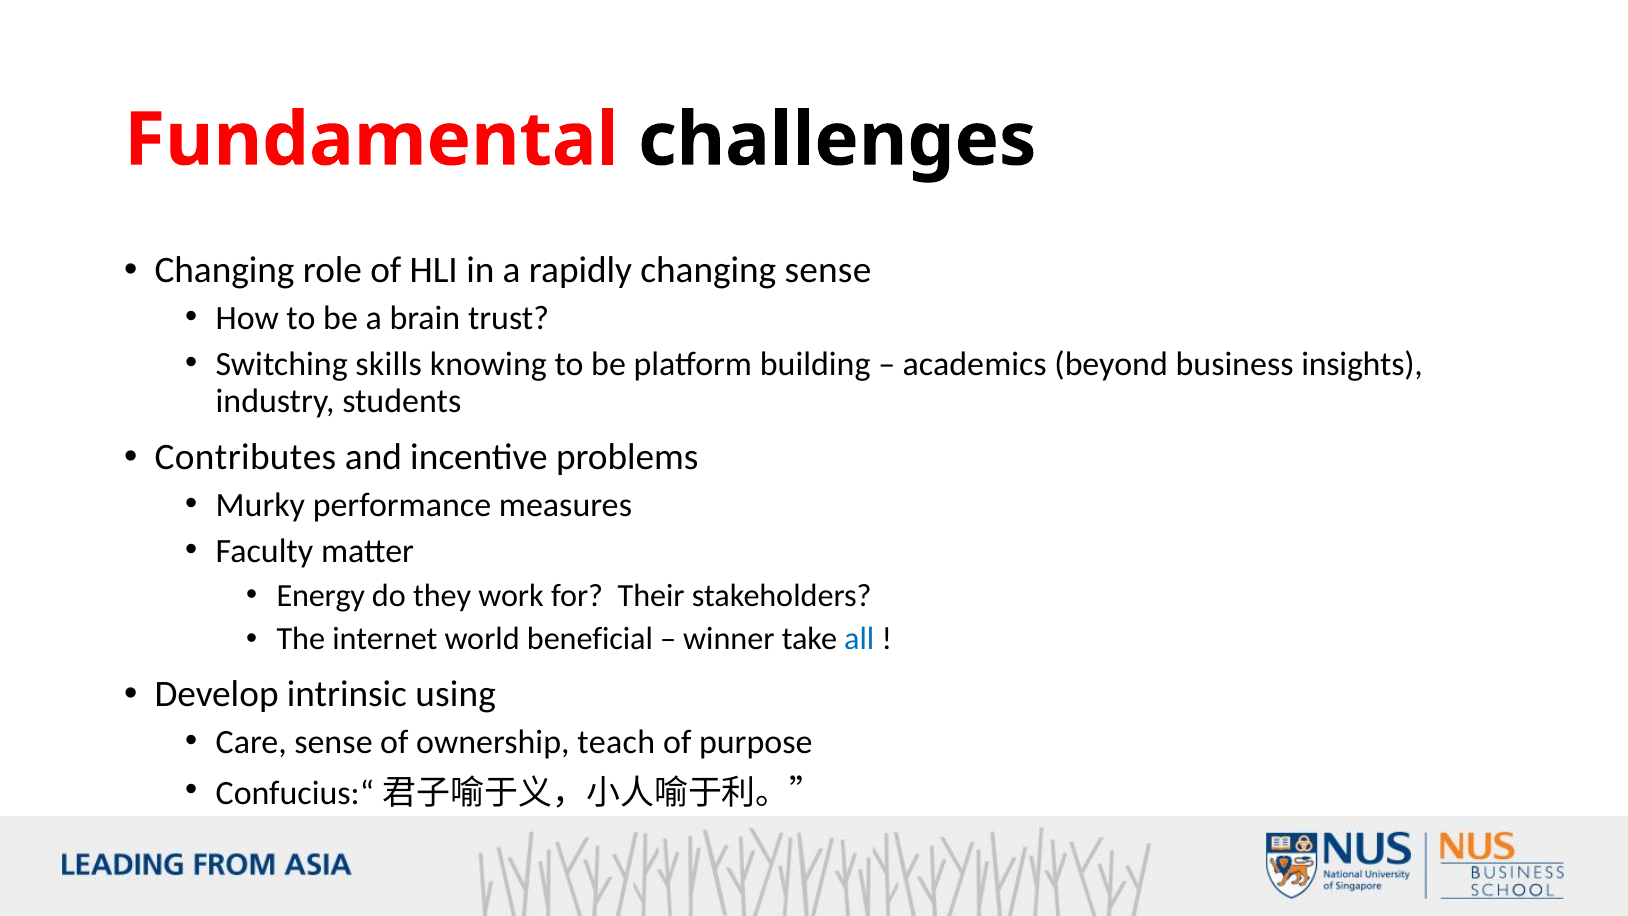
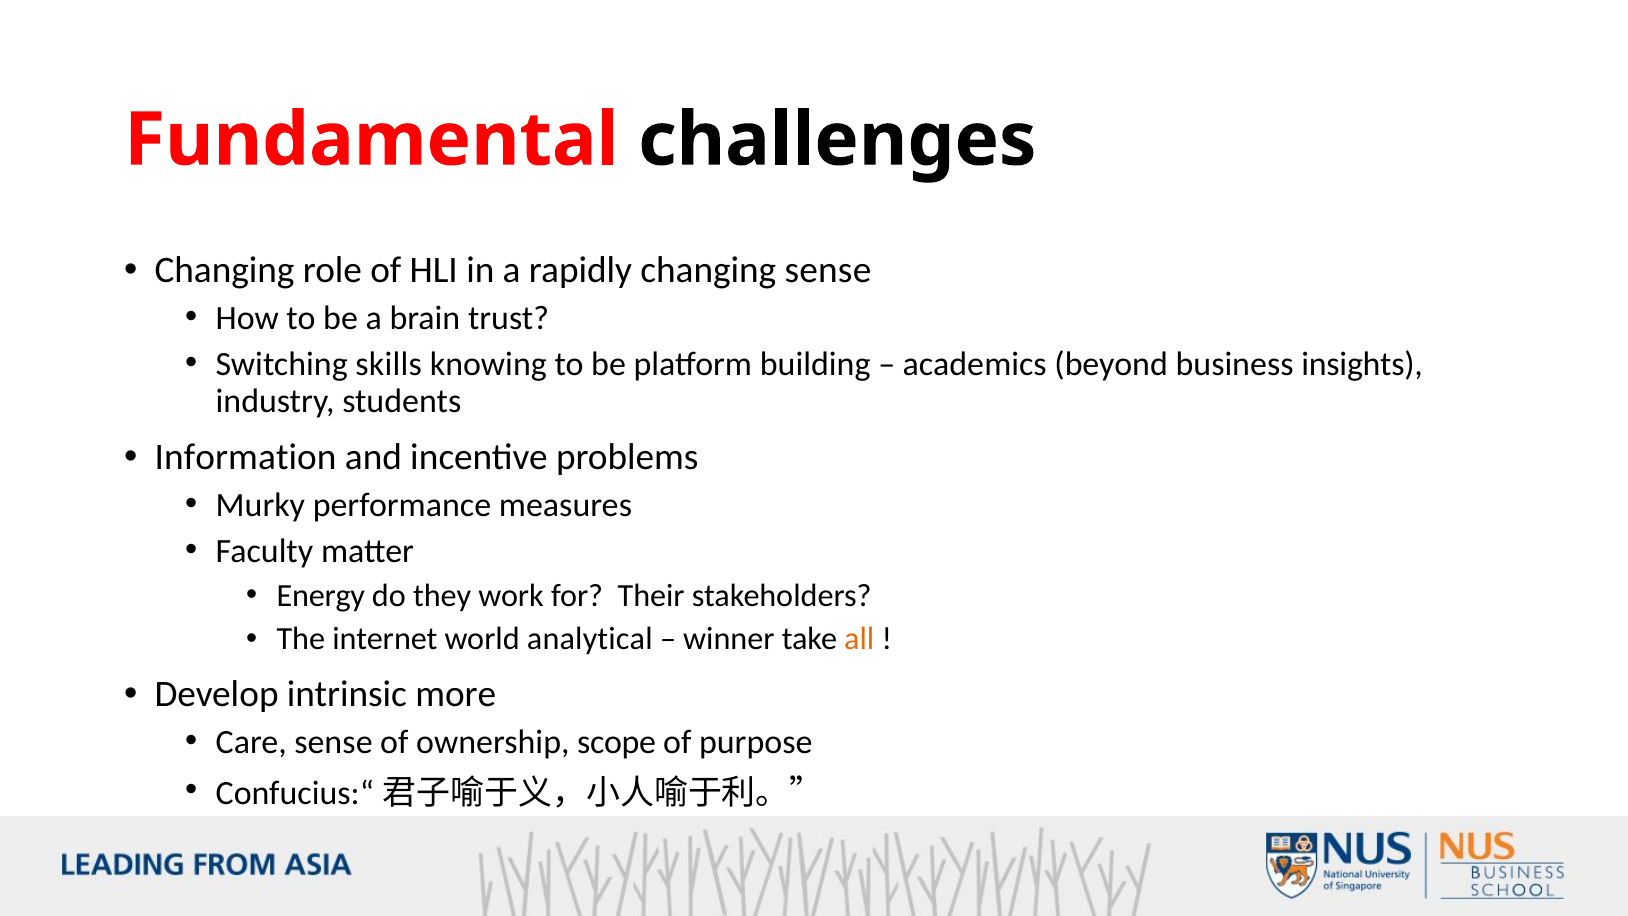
Contributes: Contributes -> Information
beneficial: beneficial -> analytical
all colour: blue -> orange
using: using -> more
teach: teach -> scope
